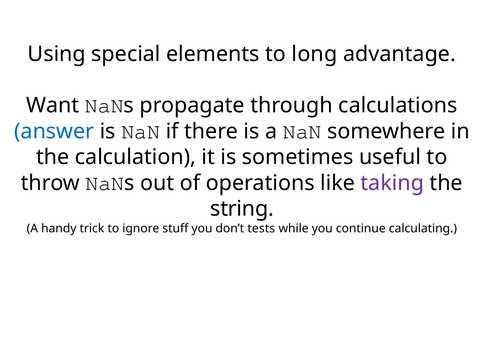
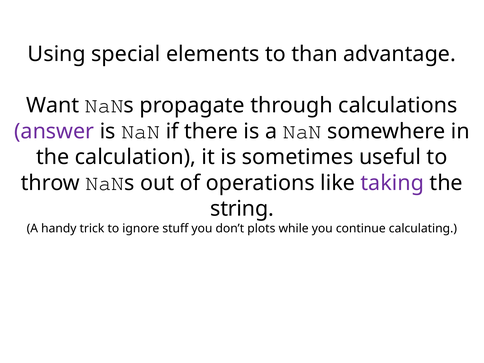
long: long -> than
answer colour: blue -> purple
tests: tests -> plots
